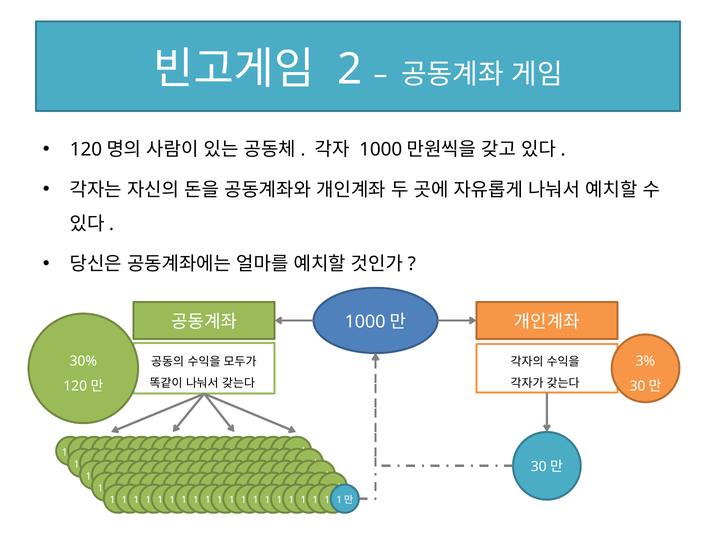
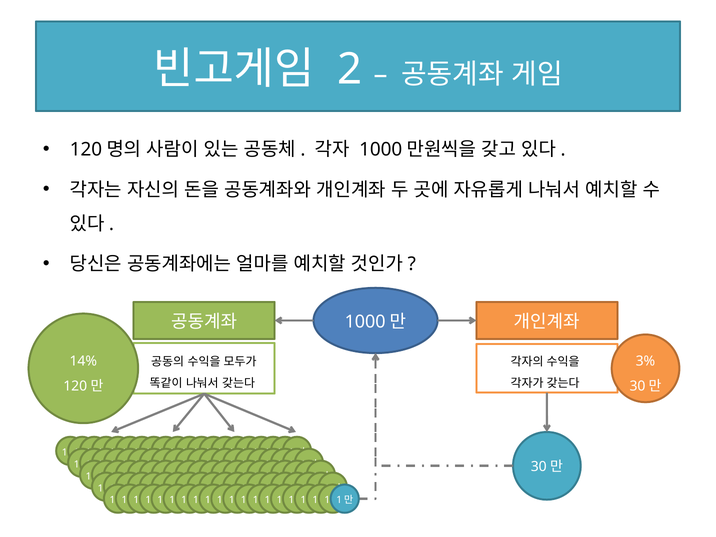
30%: 30% -> 14%
